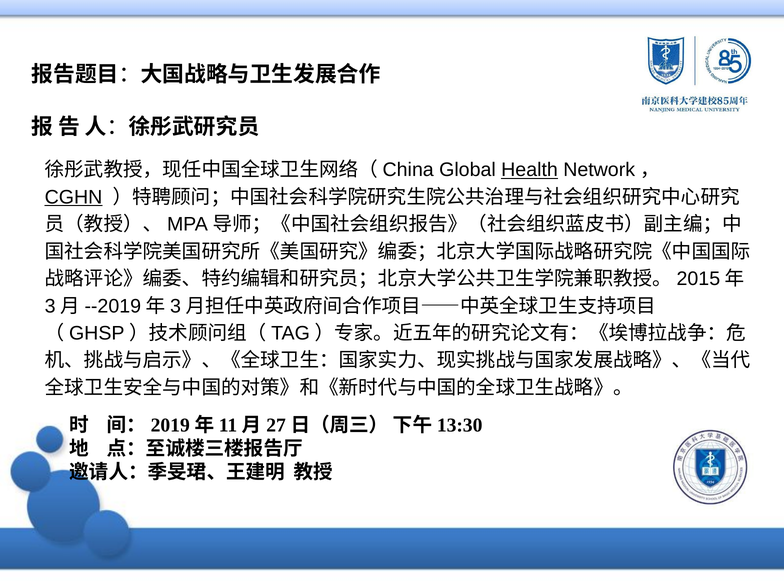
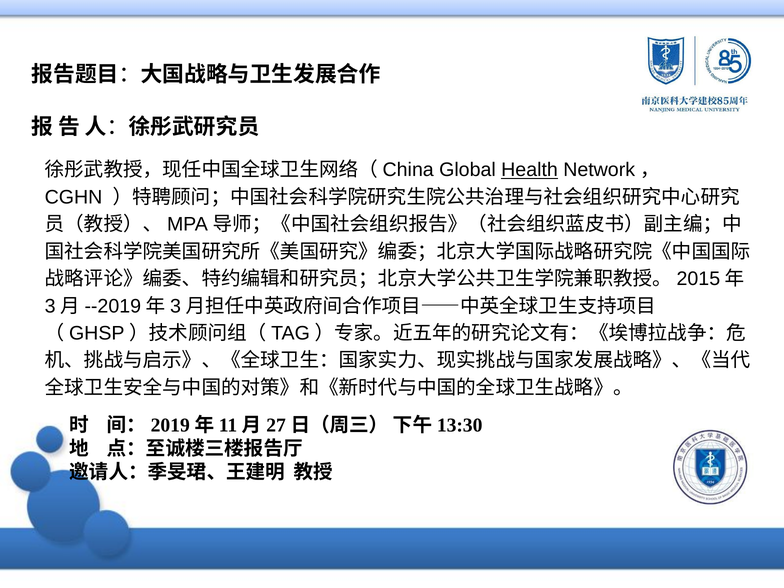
CGHN underline: present -> none
